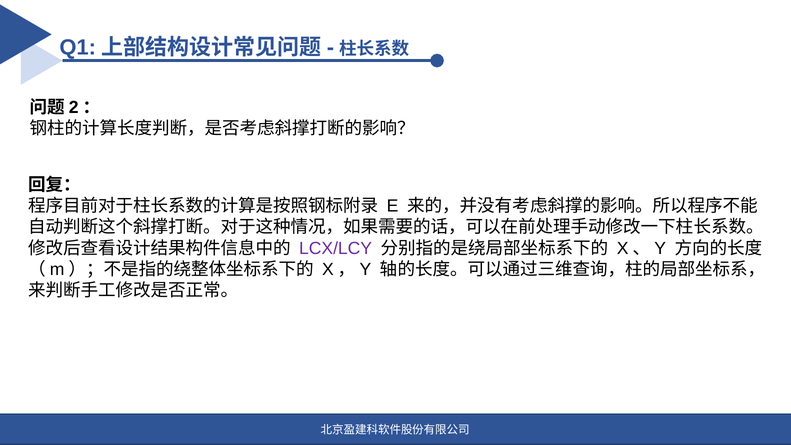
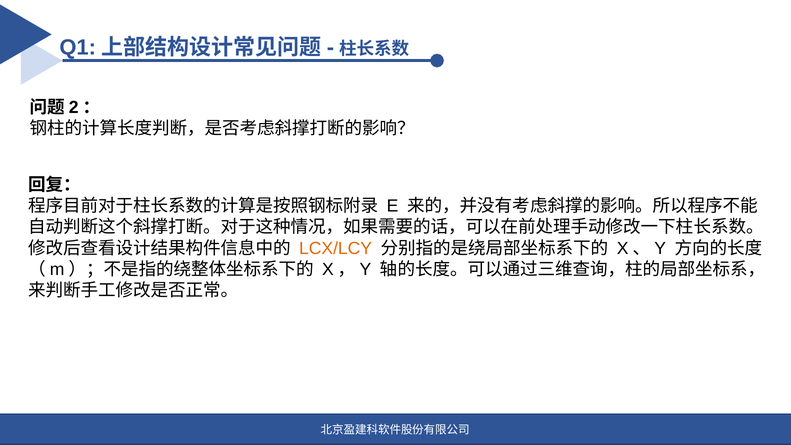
LCX/LCY colour: purple -> orange
